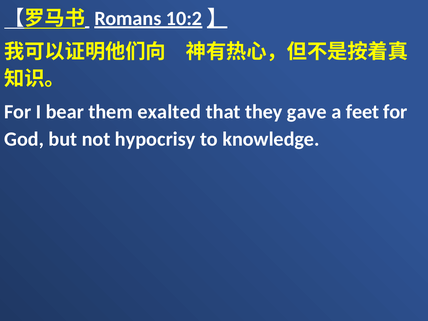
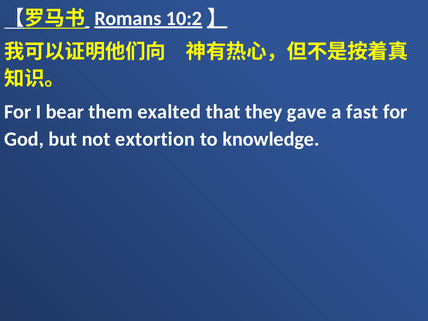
feet: feet -> fast
hypocrisy: hypocrisy -> extortion
